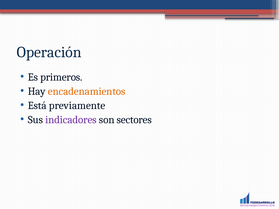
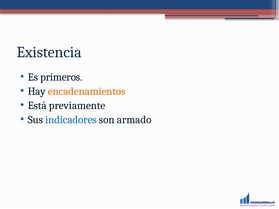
Operación: Operación -> Existencia
indicadores colour: purple -> blue
sectores: sectores -> armado
